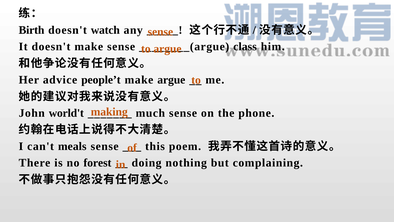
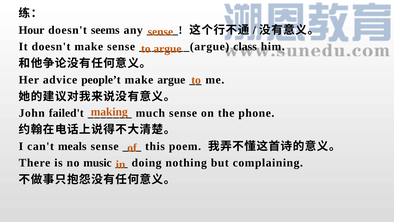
Birth: Birth -> Hour
watch: watch -> seems
world't: world't -> failed't
forest: forest -> music
